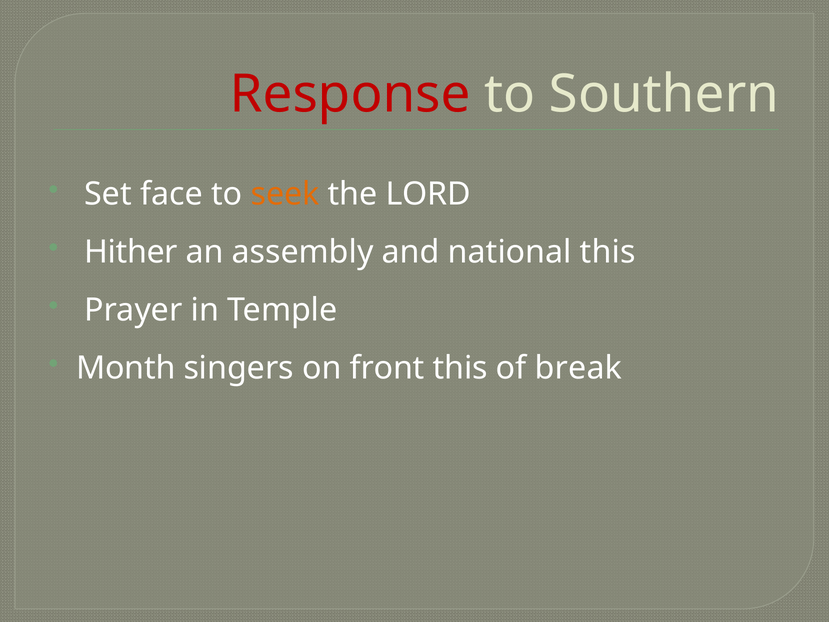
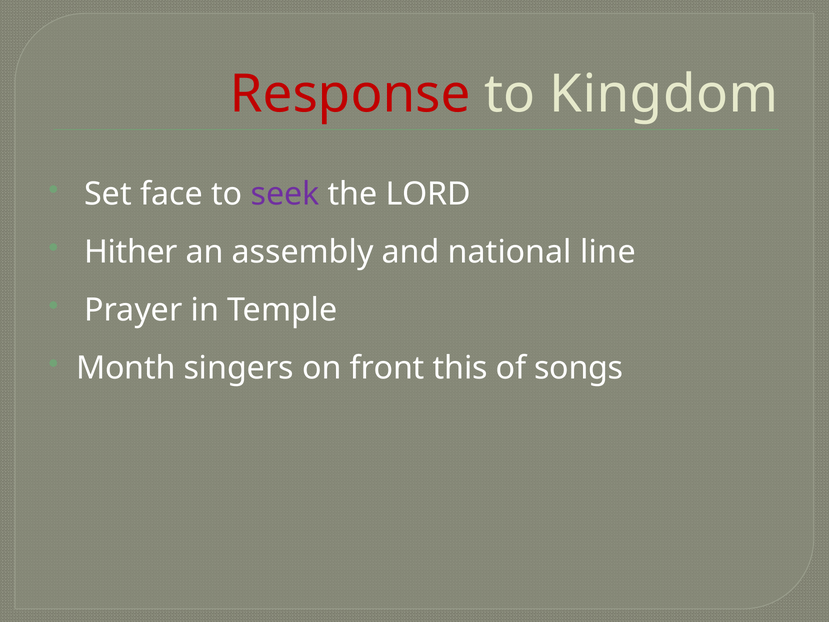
Southern: Southern -> Kingdom
seek colour: orange -> purple
national this: this -> line
break: break -> songs
